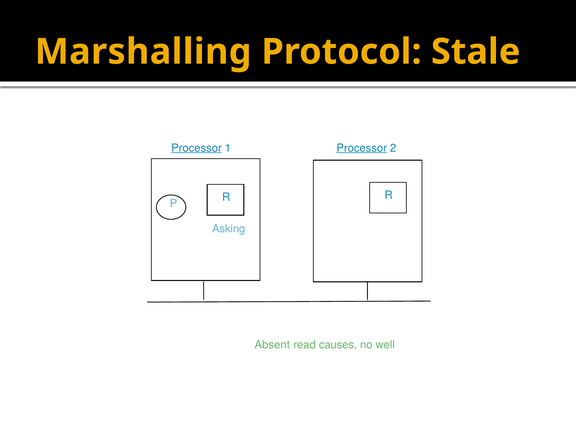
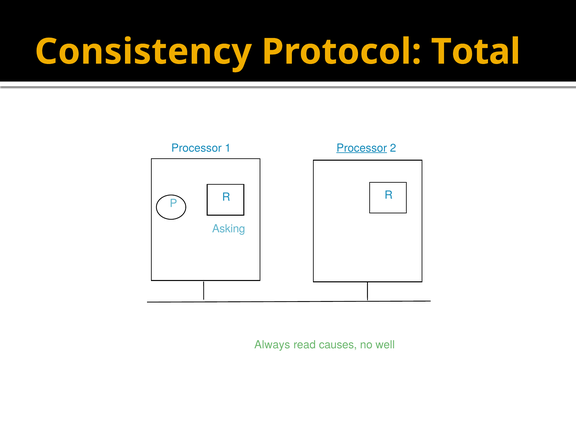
Marshalling: Marshalling -> Consistency
Stale: Stale -> Total
Processor at (197, 148) underline: present -> none
Absent: Absent -> Always
